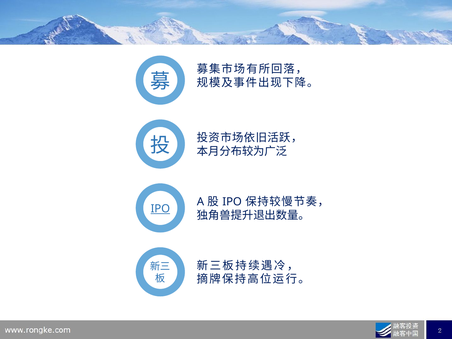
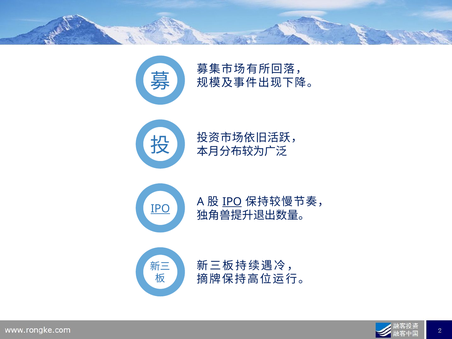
IPO at (232, 202) underline: none -> present
